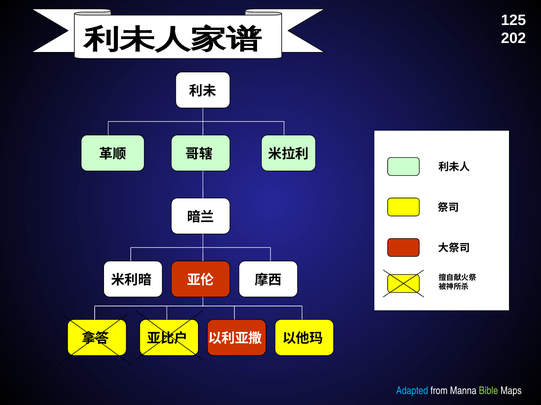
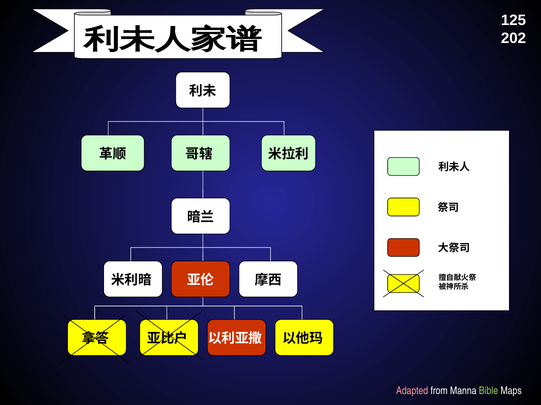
Adapted colour: light blue -> pink
